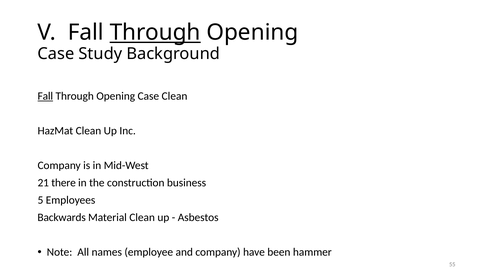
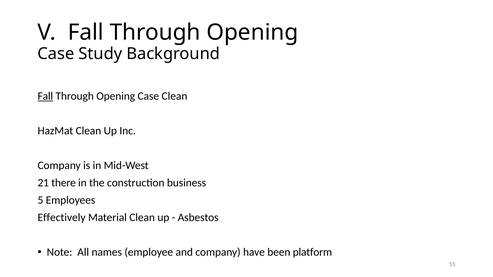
Through at (155, 33) underline: present -> none
Backwards: Backwards -> Effectively
hammer: hammer -> platform
